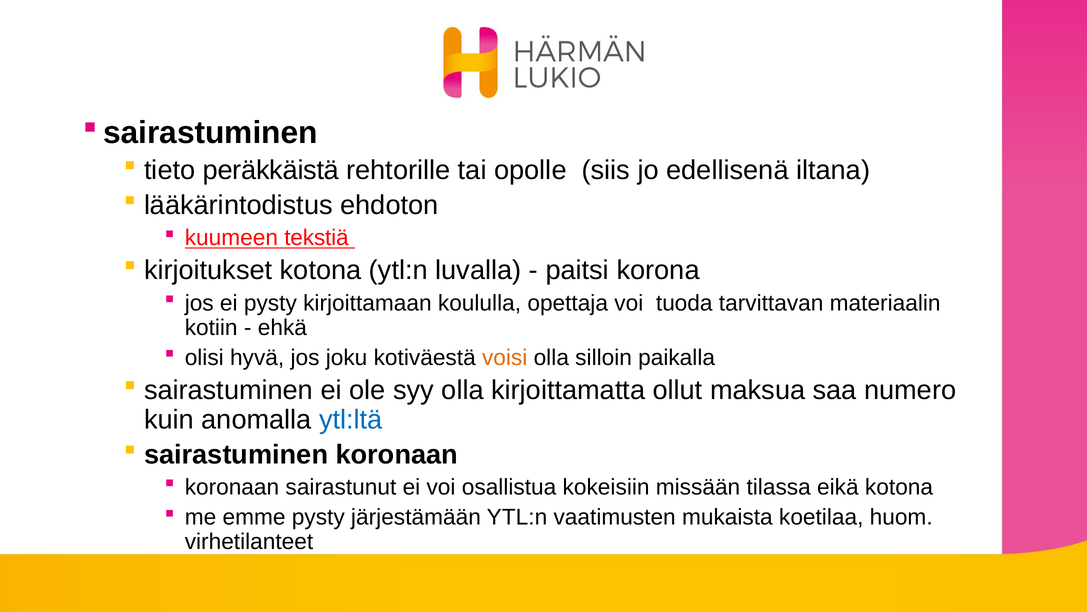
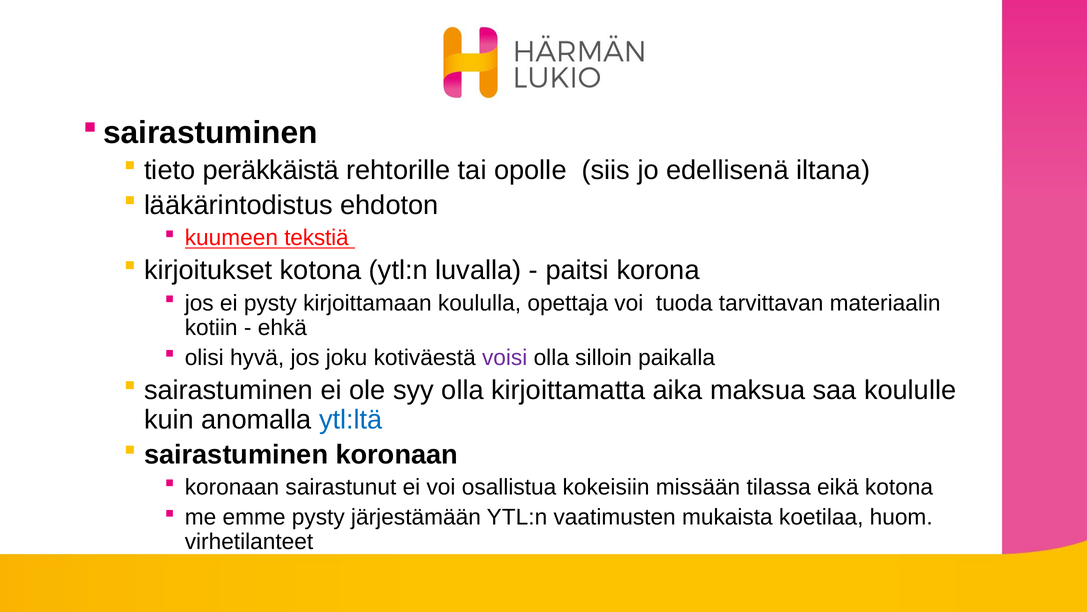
voisi colour: orange -> purple
ollut: ollut -> aika
numero: numero -> koululle
